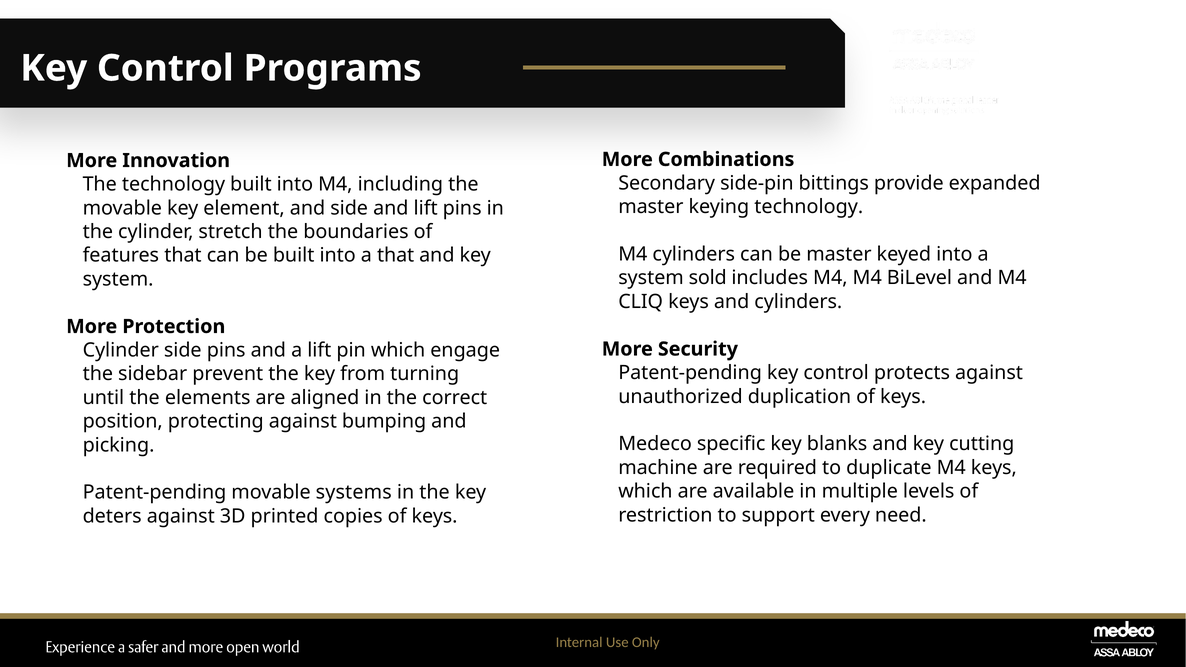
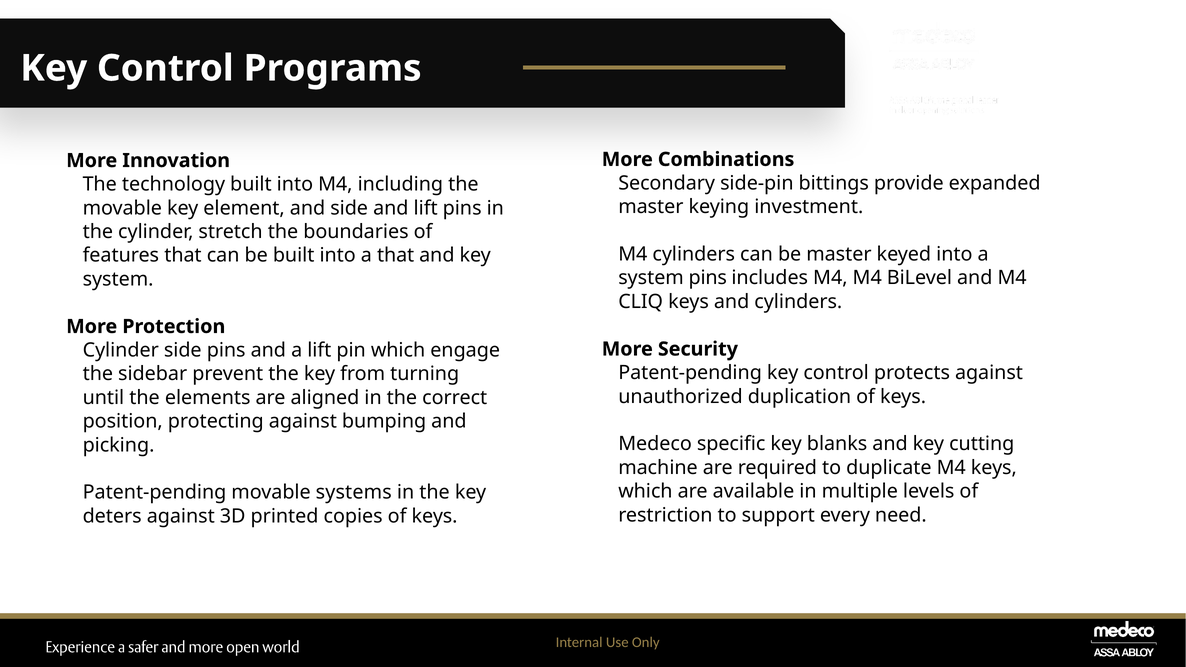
keying technology: technology -> investment
system sold: sold -> pins
